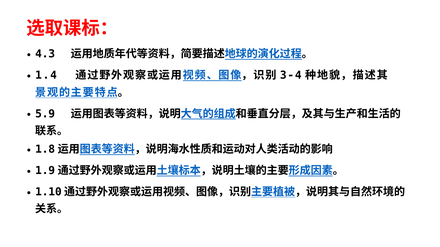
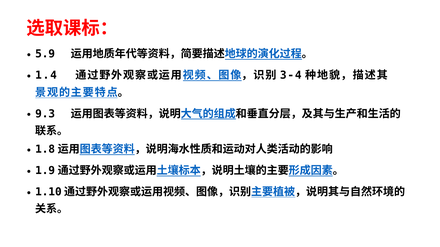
4.3: 4.3 -> 5.9
5.9: 5.9 -> 9.3
